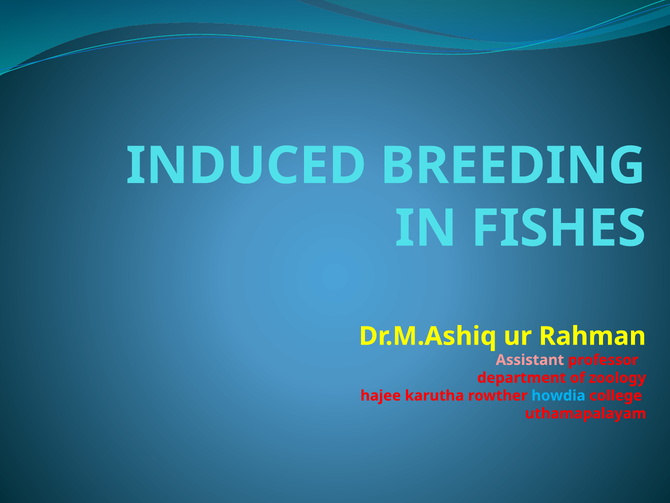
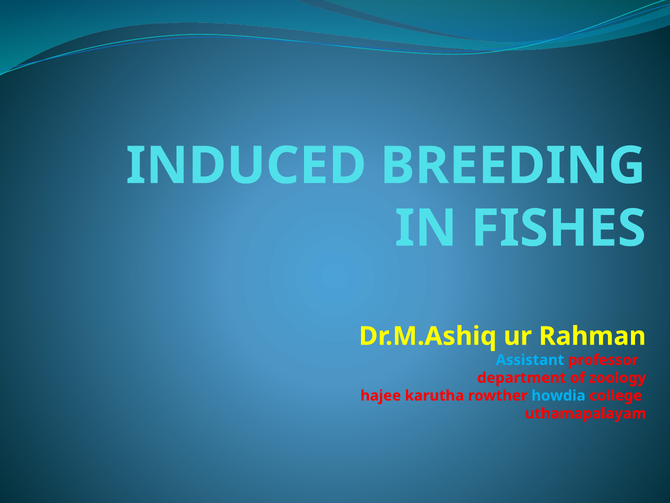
Assistant colour: pink -> light blue
